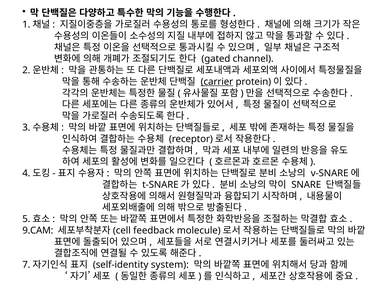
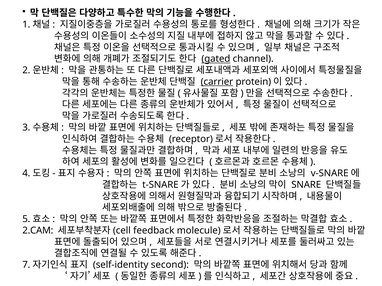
gated underline: none -> present
9.CAM: 9.CAM -> 2.CAM
system: system -> second
